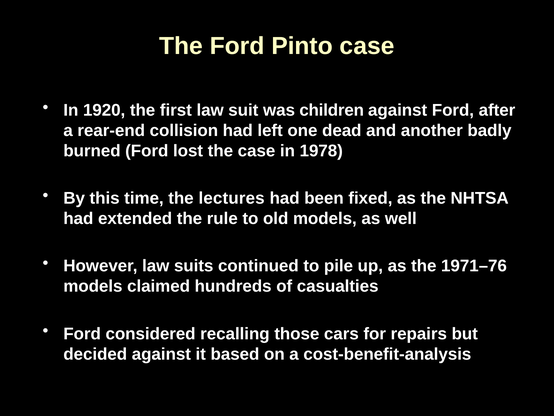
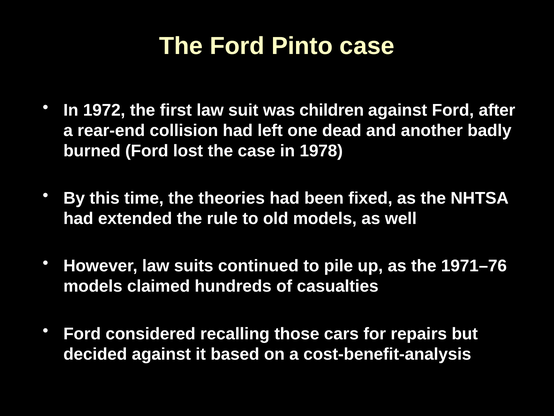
1920: 1920 -> 1972
lectures: lectures -> theories
